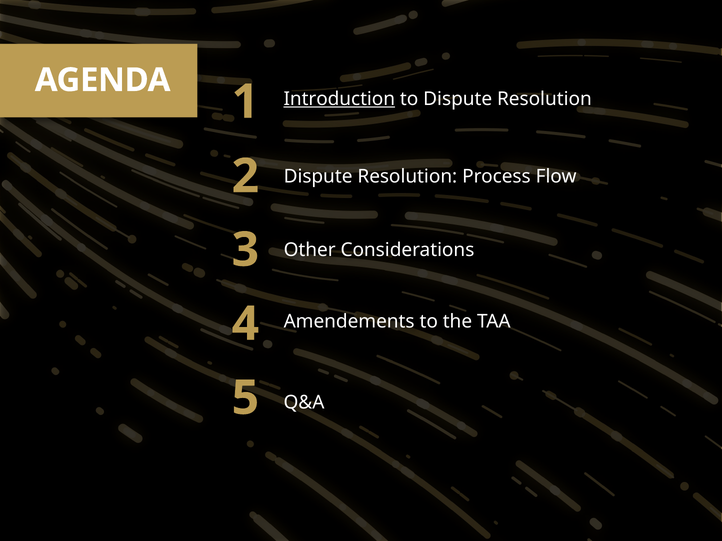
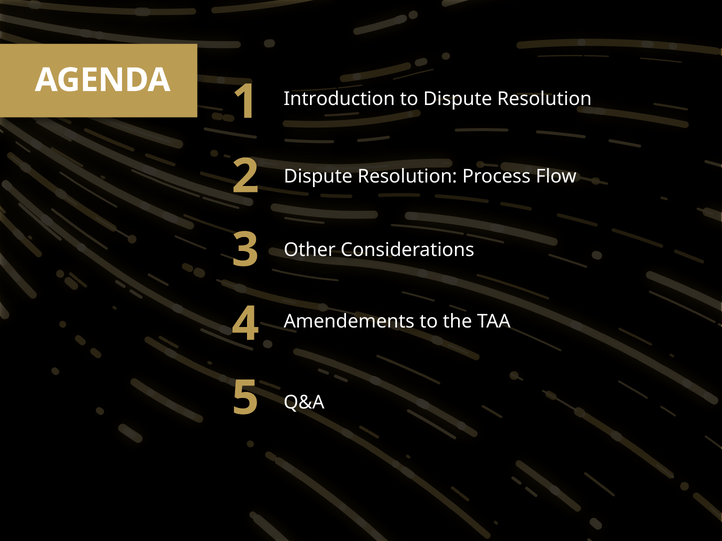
Introduction underline: present -> none
